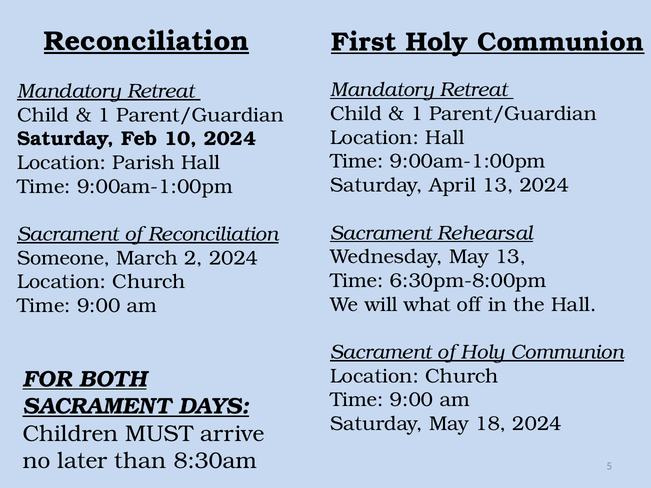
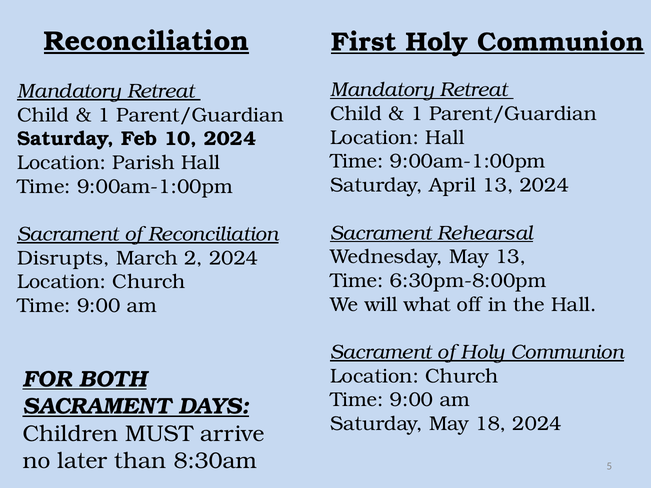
Someone: Someone -> Disrupts
